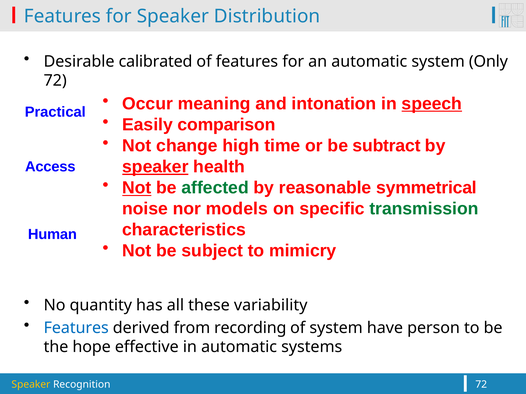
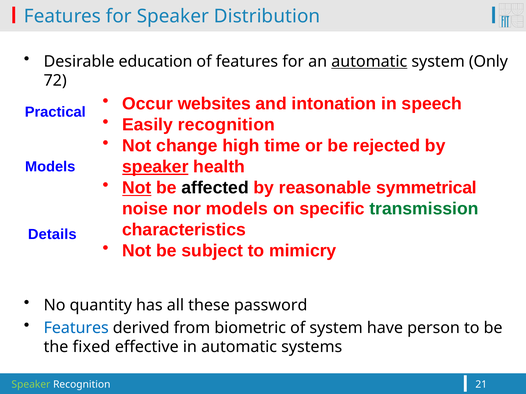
calibrated: calibrated -> education
automatic at (369, 62) underline: none -> present
meaning: meaning -> websites
speech underline: present -> none
Easily comparison: comparison -> recognition
subtract: subtract -> rejected
Access at (50, 167): Access -> Models
affected colour: green -> black
Human: Human -> Details
variability: variability -> password
recording: recording -> biometric
hope: hope -> fixed
Speaker at (31, 385) colour: yellow -> light green
Recognition 72: 72 -> 21
